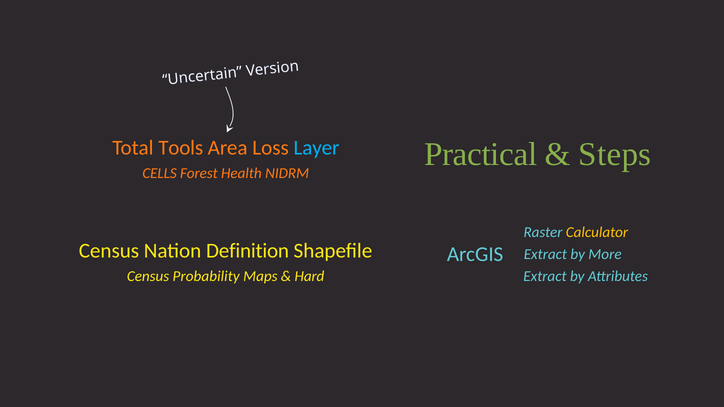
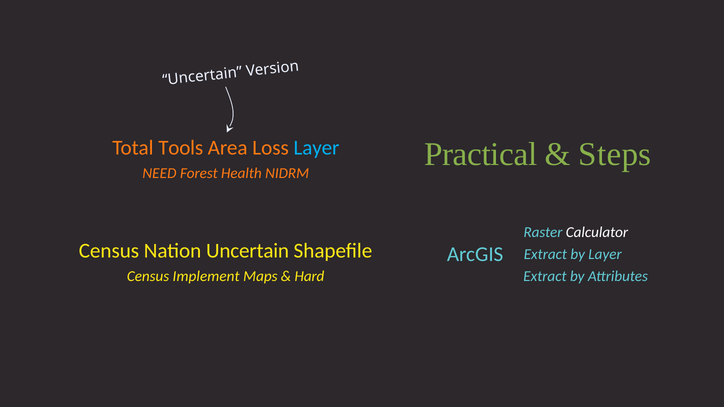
CELLS: CELLS -> NEED
Calculator colour: yellow -> white
Nation Definition: Definition -> Uncertain
by More: More -> Layer
Probability: Probability -> Implement
